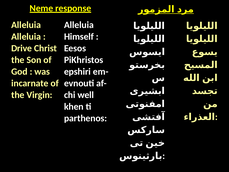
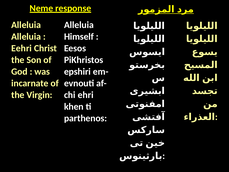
Drive: Drive -> Eehri
well: well -> ehri
